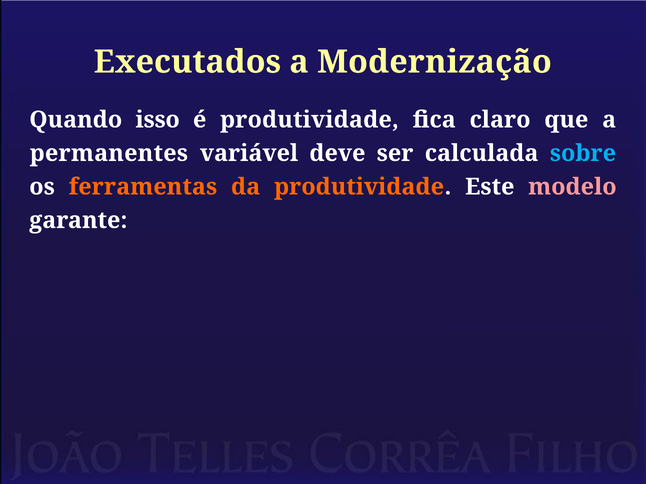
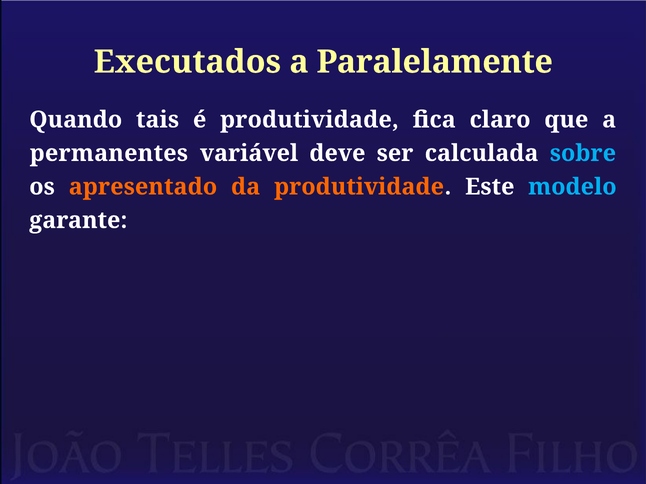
Modernização: Modernização -> Paralelamente
isso: isso -> tais
ferramentas: ferramentas -> apresentado
modelo colour: pink -> light blue
